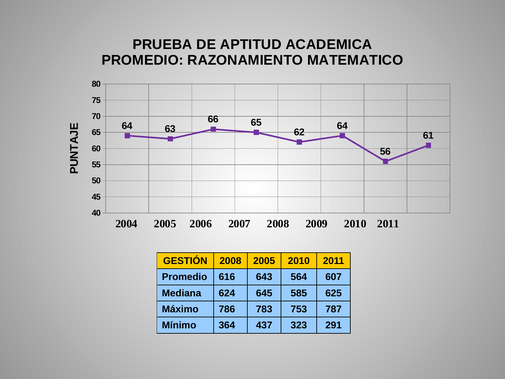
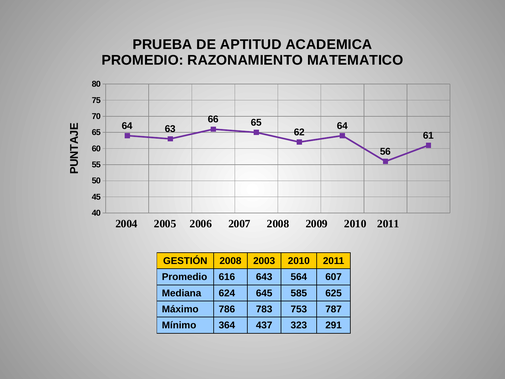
2008 2005: 2005 -> 2003
